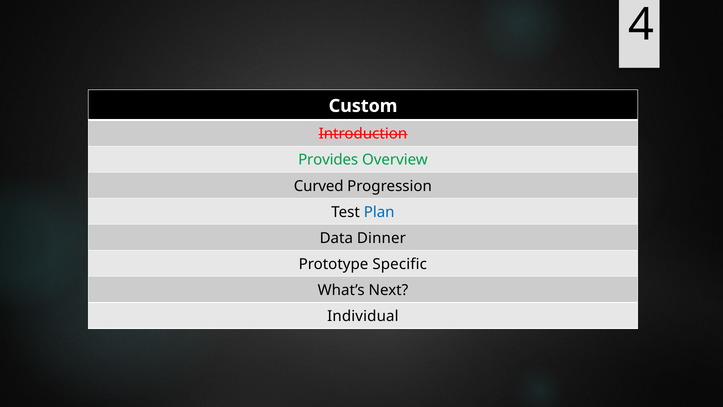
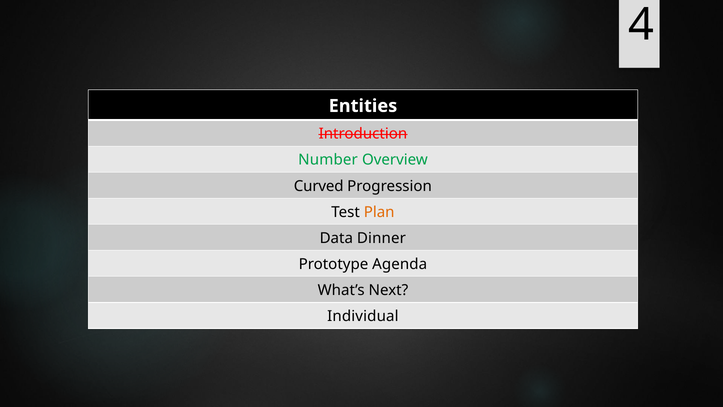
Custom: Custom -> Entities
Provides: Provides -> Number
Plan colour: blue -> orange
Specific: Specific -> Agenda
